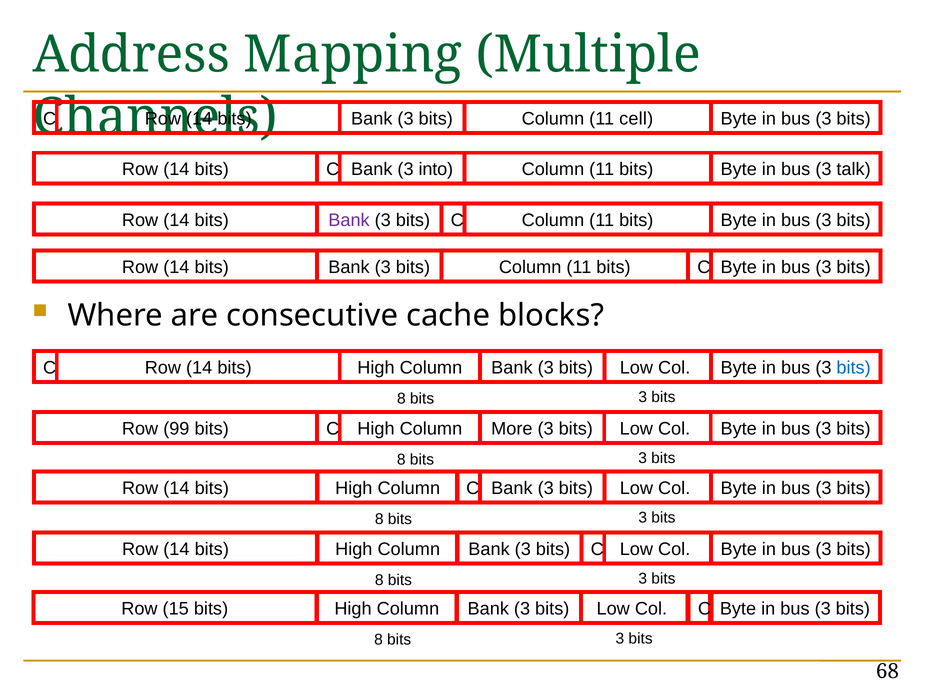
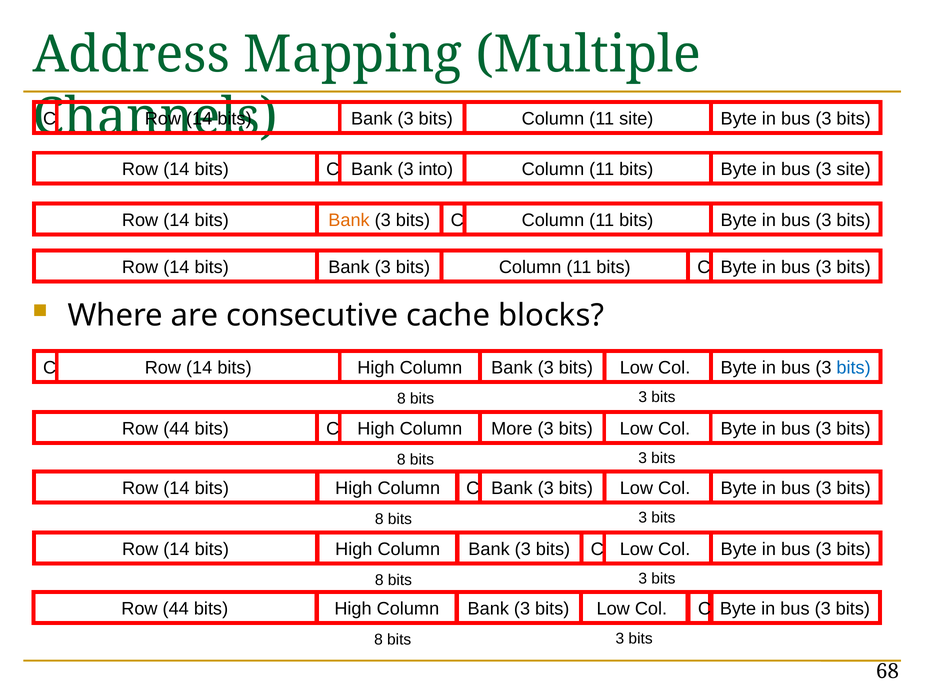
11 cell: cell -> site
3 talk: talk -> site
Bank at (349, 220) colour: purple -> orange
99 at (176, 429): 99 -> 44
15 at (176, 609): 15 -> 44
